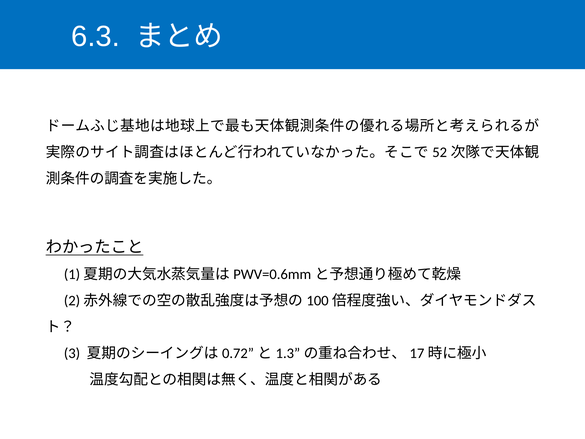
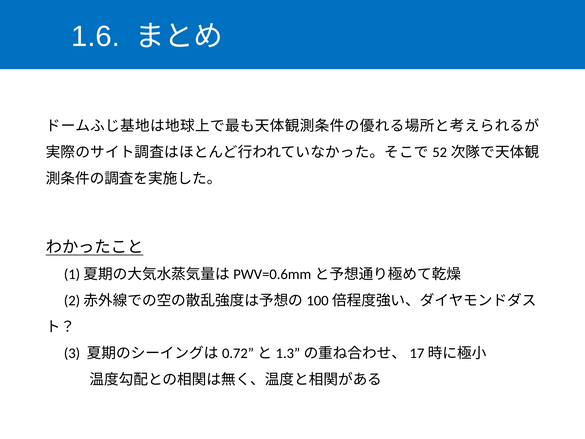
6.3: 6.3 -> 1.6
